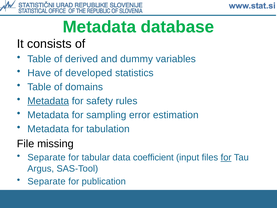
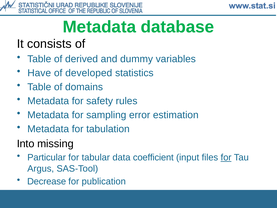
Metadata at (48, 101) underline: present -> none
File: File -> Into
Separate at (47, 157): Separate -> Particular
Separate at (47, 181): Separate -> Decrease
